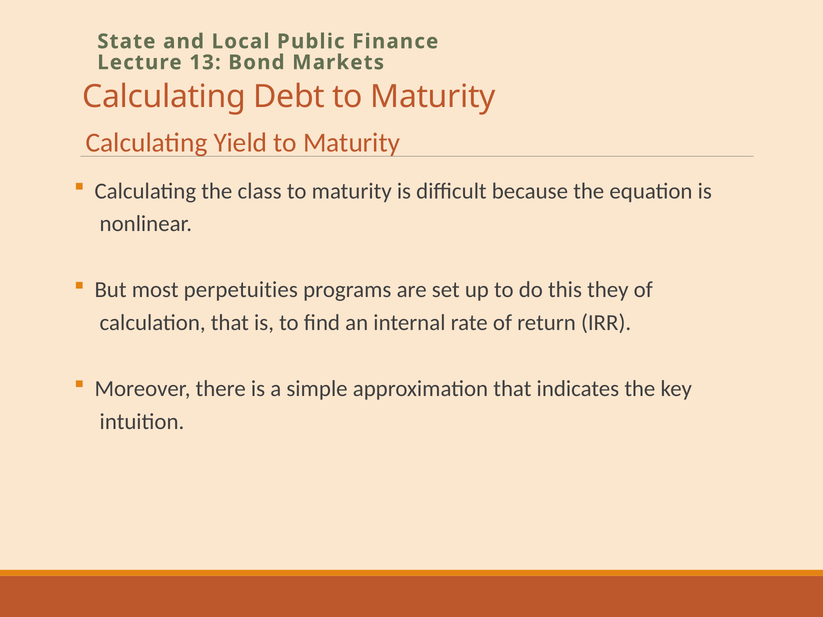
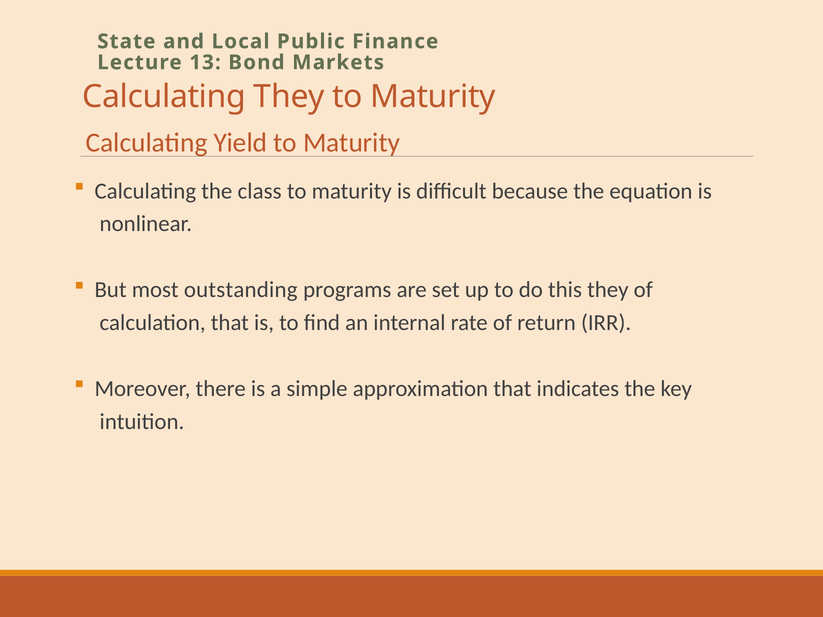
Calculating Debt: Debt -> They
perpetuities: perpetuities -> outstanding
